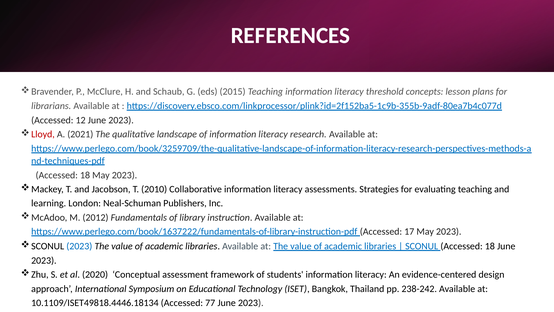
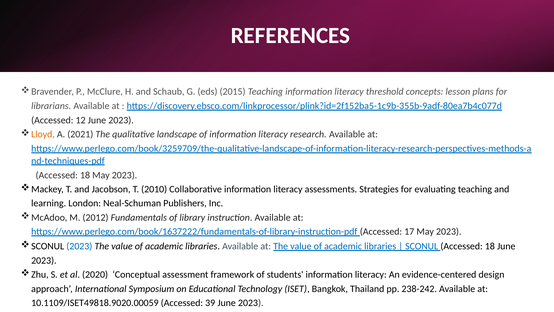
Lloyd colour: red -> orange
10.1109/ISET49818.4446.18134: 10.1109/ISET49818.4446.18134 -> 10.1109/ISET49818.9020.00059
77: 77 -> 39
